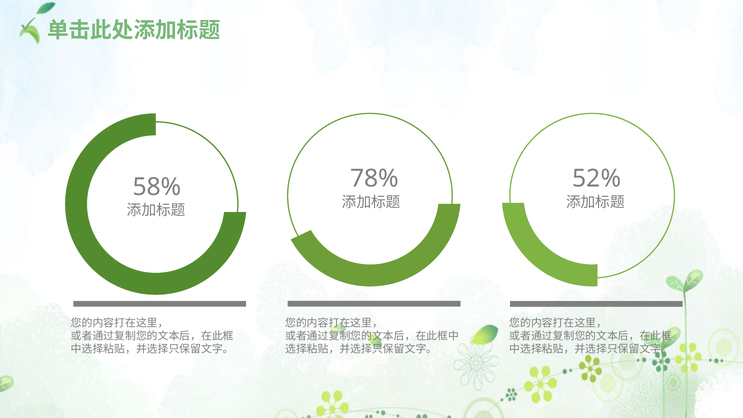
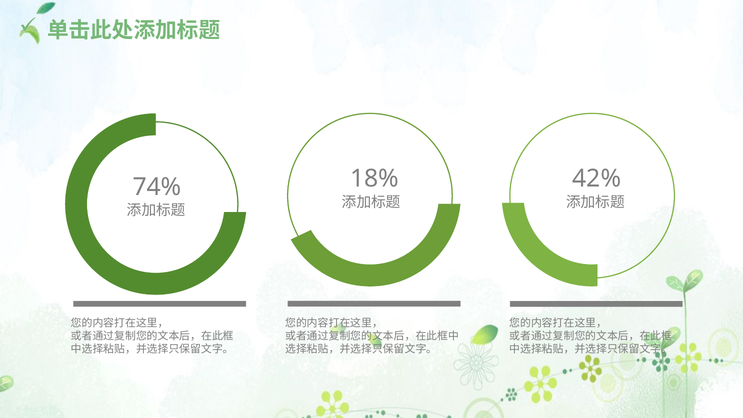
78%: 78% -> 18%
52%: 52% -> 42%
58%: 58% -> 74%
